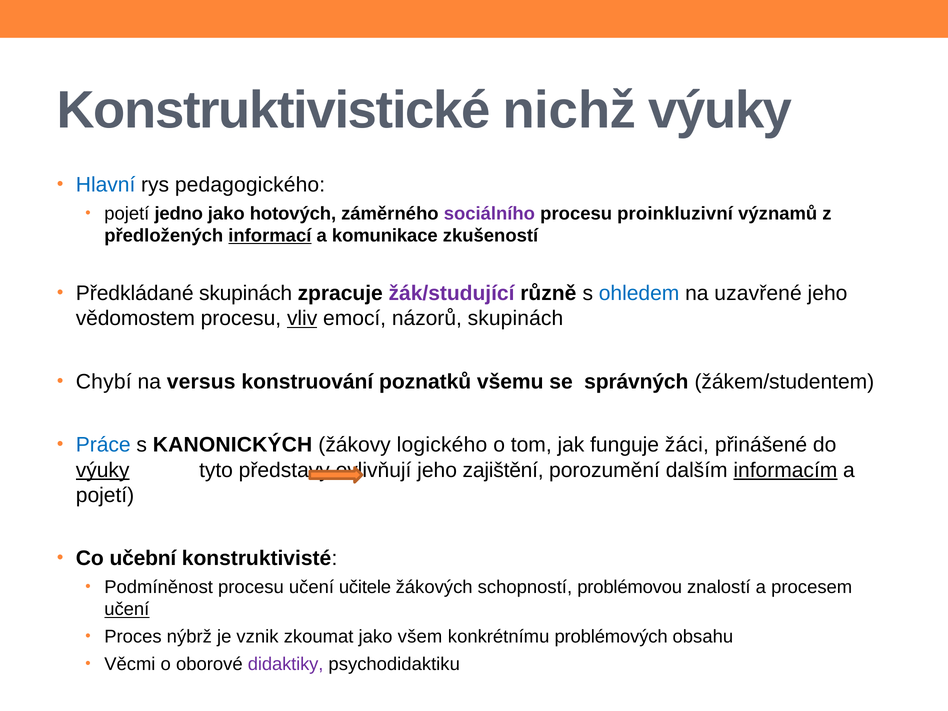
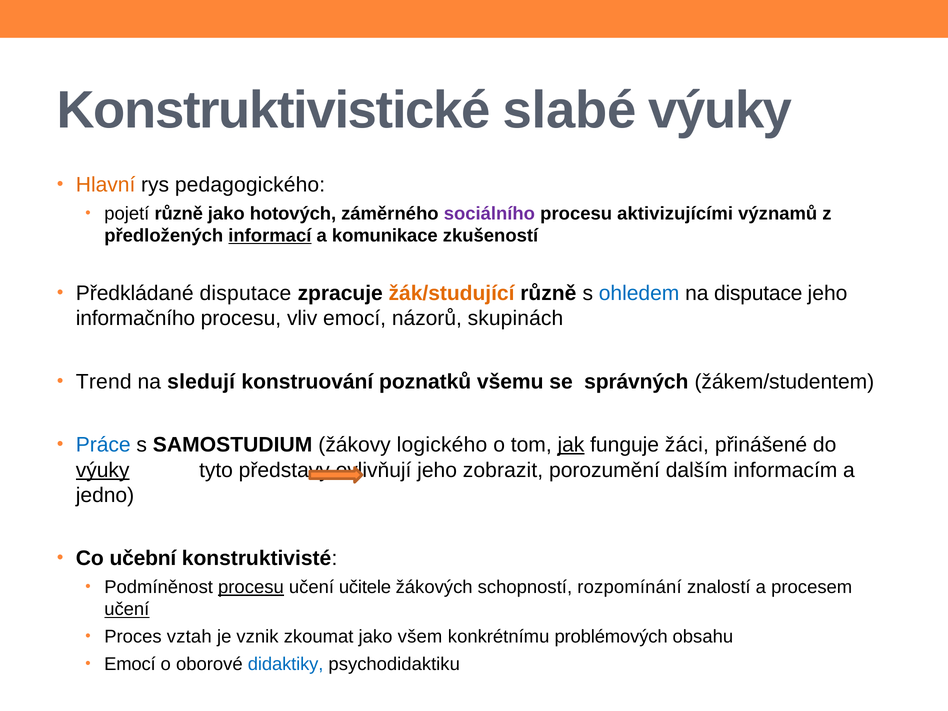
nichž: nichž -> slabé
Hlavní colour: blue -> orange
pojetí jedno: jedno -> různě
proinkluzivní: proinkluzivní -> aktivizujícími
Předkládané skupinách: skupinách -> disputace
žák/studující colour: purple -> orange
na uzavřené: uzavřené -> disputace
vědomostem: vědomostem -> informačního
vliv underline: present -> none
Chybí: Chybí -> Trend
versus: versus -> sledují
KANONICKÝCH: KANONICKÝCH -> SAMOSTUDIUM
jak underline: none -> present
zajištění: zajištění -> zobrazit
informacím underline: present -> none
pojetí at (105, 495): pojetí -> jedno
procesu at (251, 587) underline: none -> present
problémovou: problémovou -> rozpomínání
nýbrž: nýbrž -> vztah
Věcmi at (130, 664): Věcmi -> Emocí
didaktiky colour: purple -> blue
